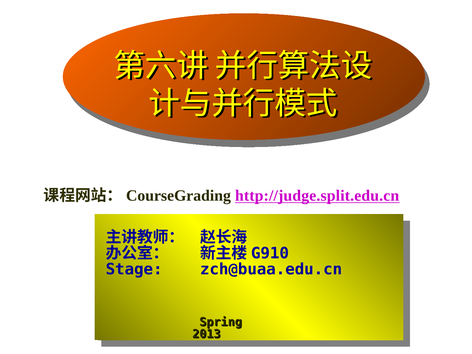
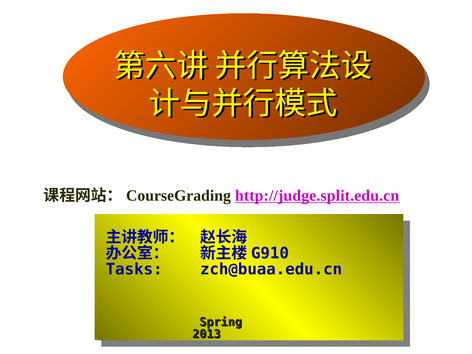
Stage: Stage -> Tasks
